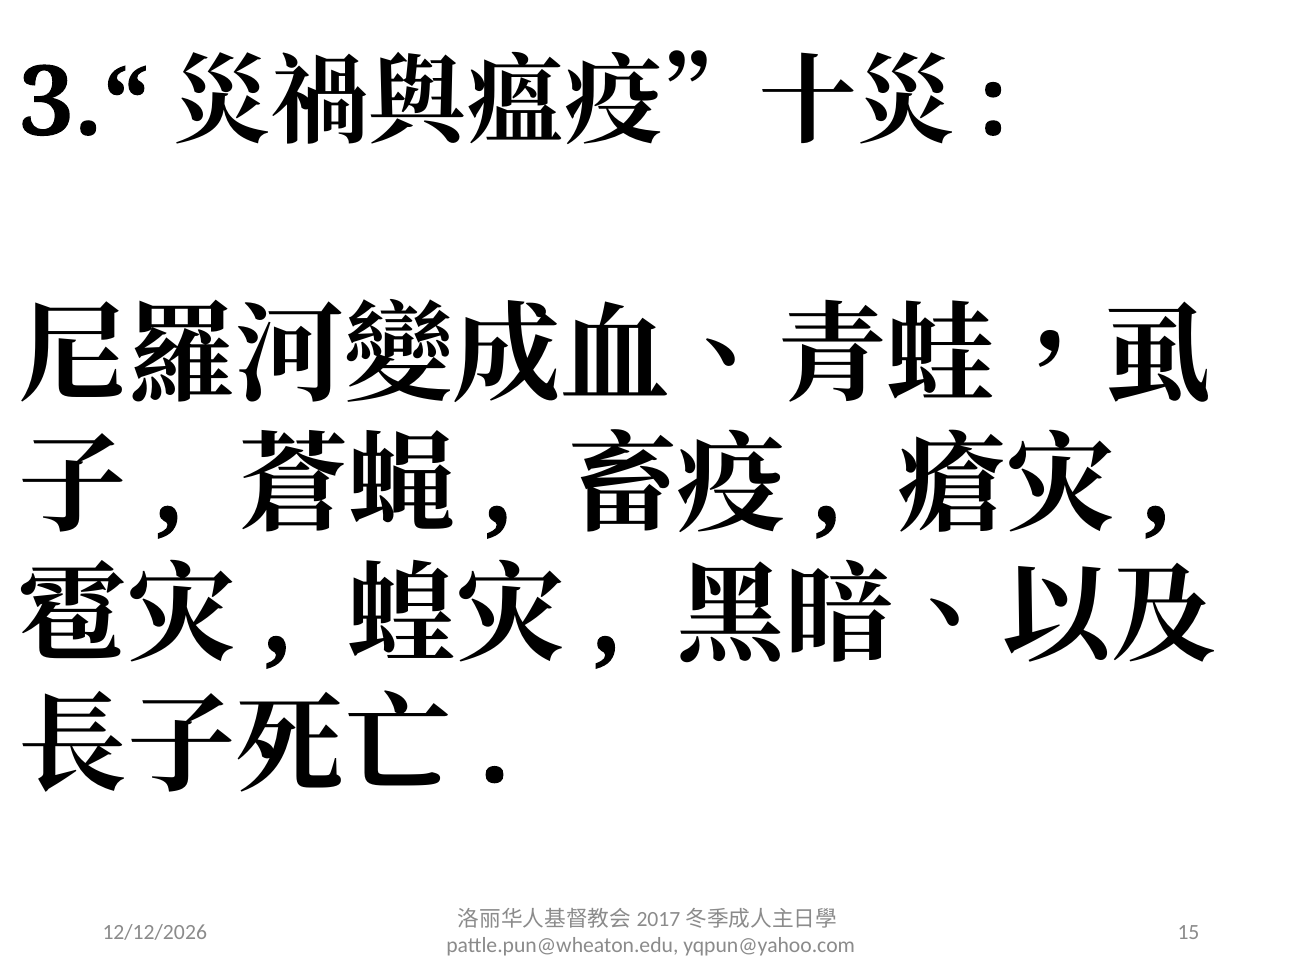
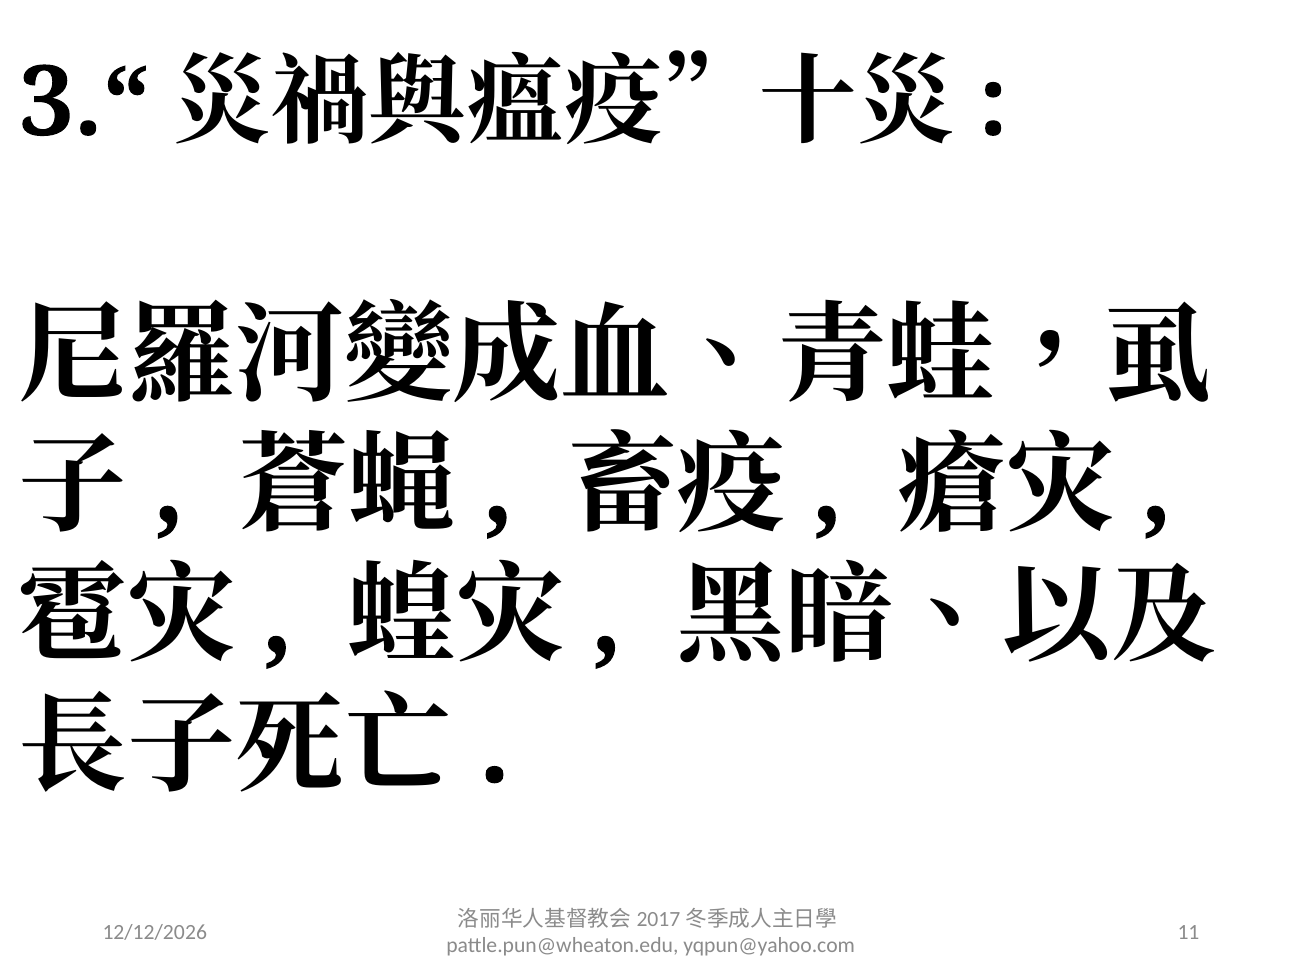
15: 15 -> 11
